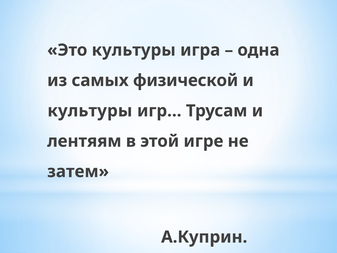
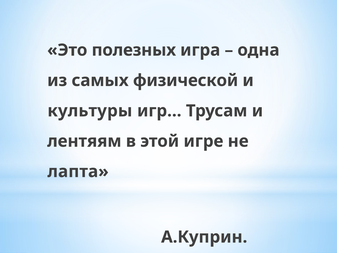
Это культуры: культуры -> полезных
затем: затем -> лапта
